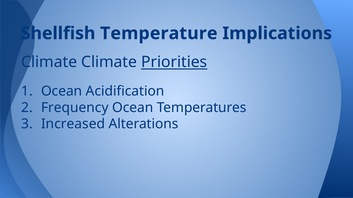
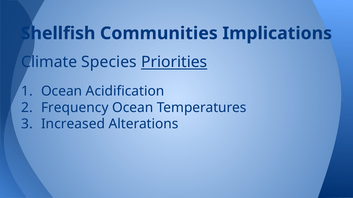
Temperature: Temperature -> Communities
Climate Climate: Climate -> Species
